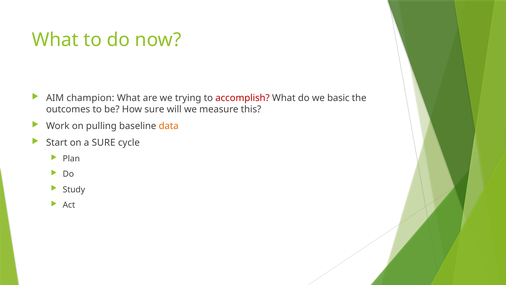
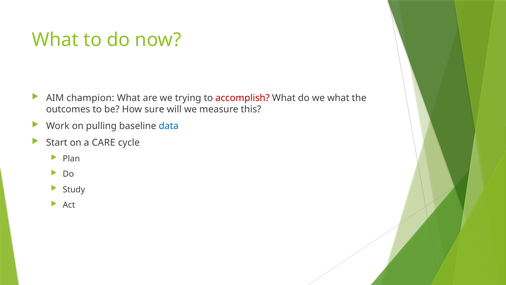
we basic: basic -> what
data colour: orange -> blue
a SURE: SURE -> CARE
